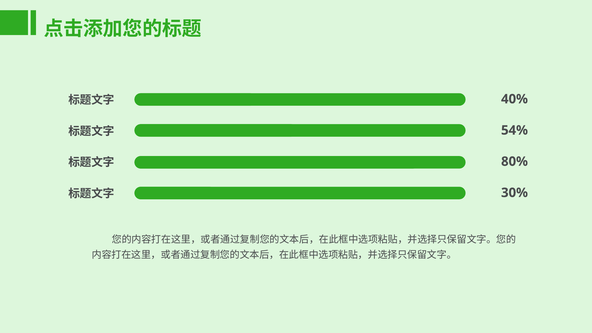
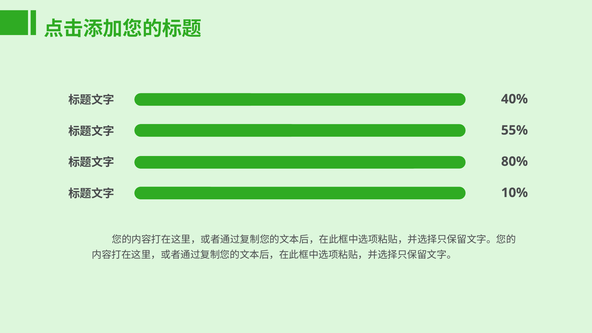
54%: 54% -> 55%
30%: 30% -> 10%
